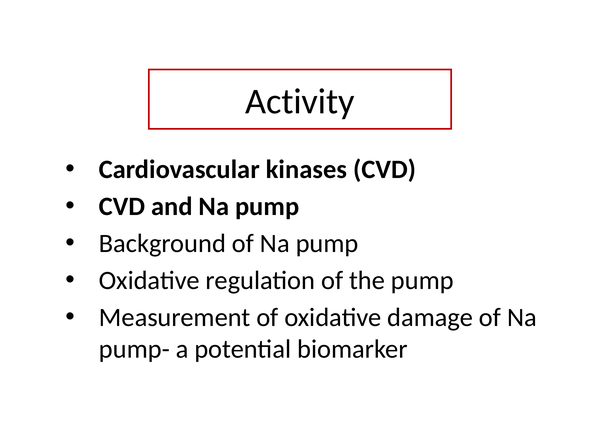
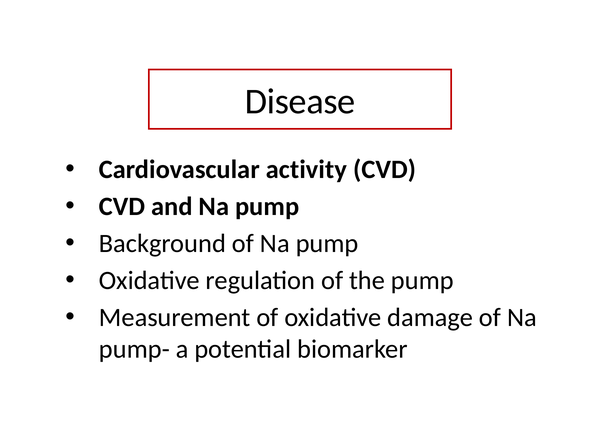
Activity: Activity -> Disease
kinases: kinases -> activity
